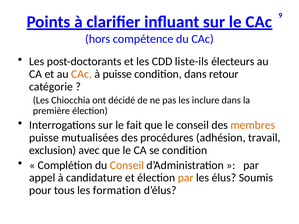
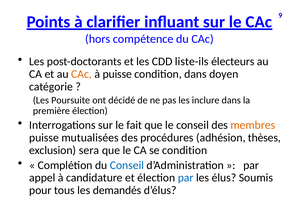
retour: retour -> doyen
Chiocchia: Chiocchia -> Poursuite
travail: travail -> thèses
avec: avec -> sera
Conseil at (127, 165) colour: orange -> blue
par at (186, 178) colour: orange -> blue
formation: formation -> demandés
